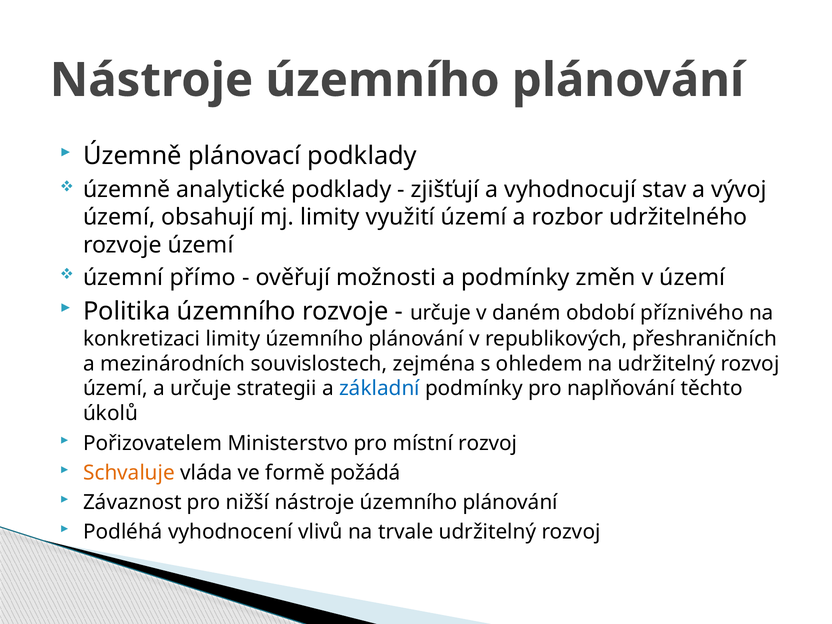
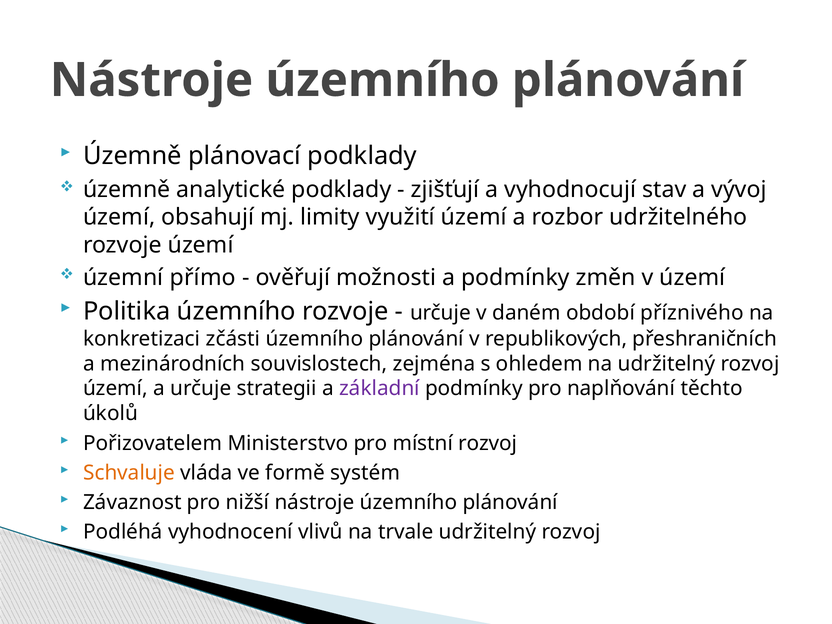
konkretizaci limity: limity -> zčásti
základní colour: blue -> purple
požádá: požádá -> systém
